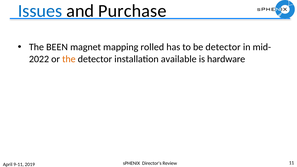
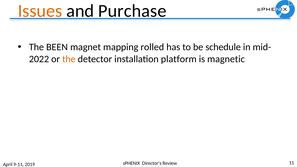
Issues colour: blue -> orange
be detector: detector -> schedule
available: available -> platform
hardware: hardware -> magnetic
